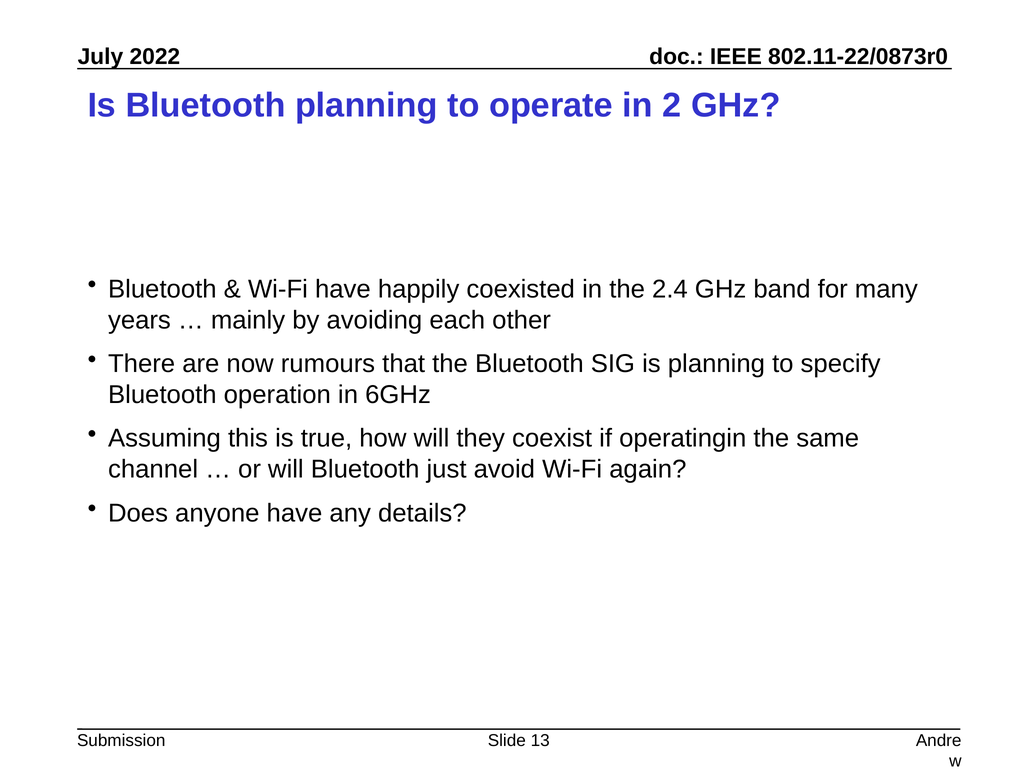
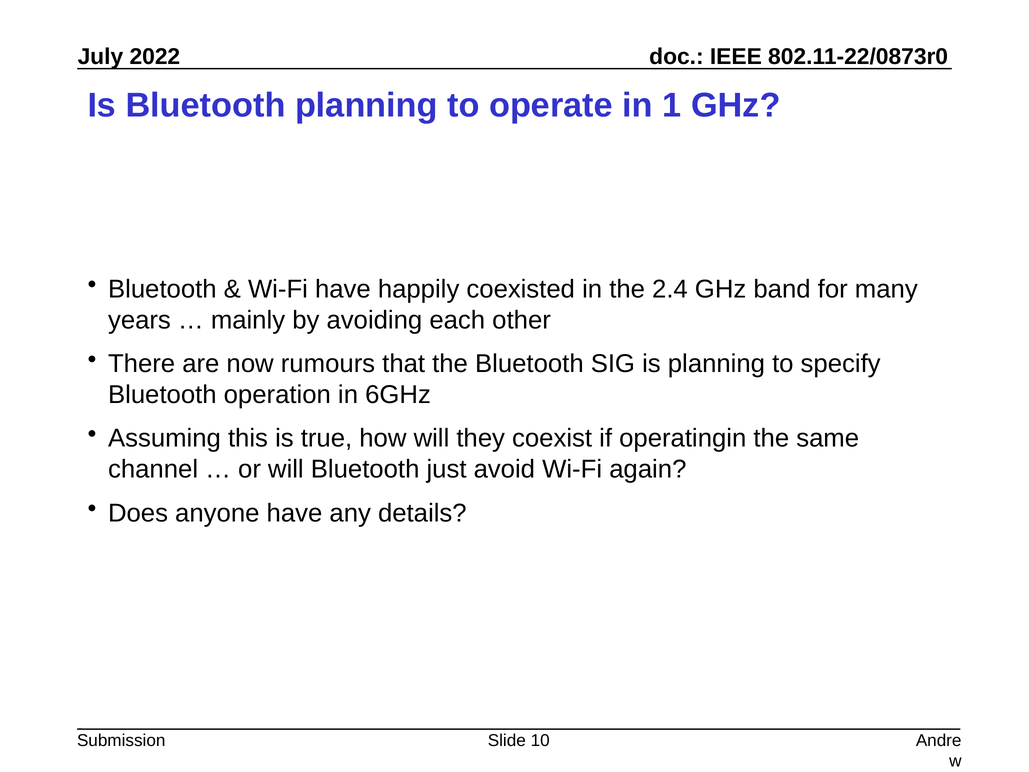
2: 2 -> 1
13: 13 -> 10
